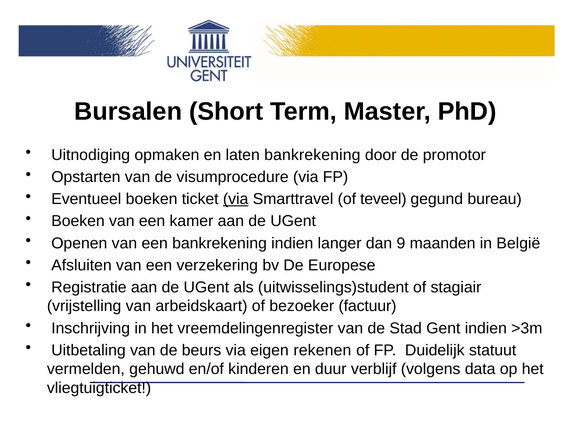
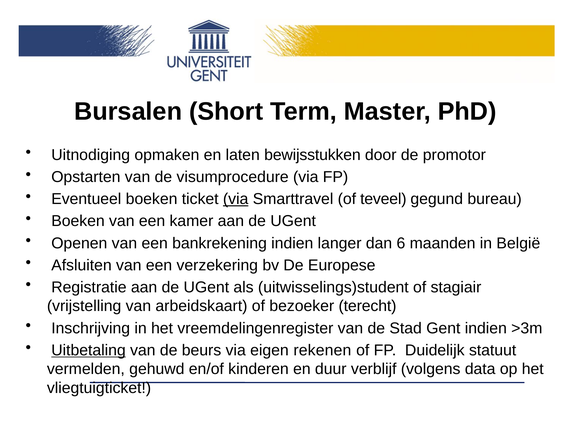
laten bankrekening: bankrekening -> bewijsstukken
9: 9 -> 6
factuur: factuur -> terecht
Uitbetaling underline: none -> present
